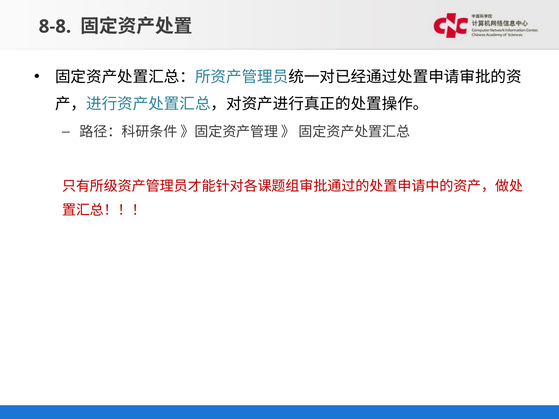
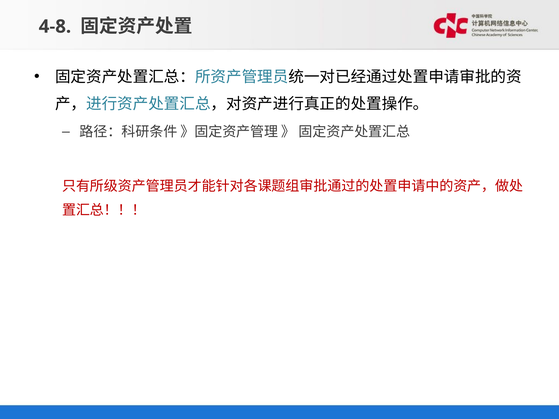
8-8: 8-8 -> 4-8
